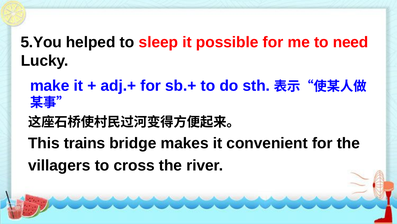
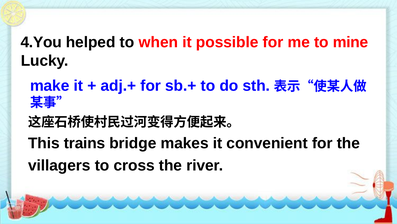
5.You: 5.You -> 4.You
sleep: sleep -> when
need: need -> mine
